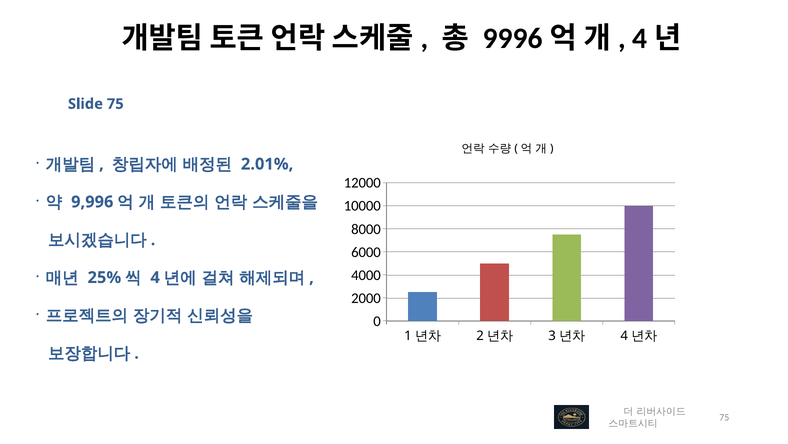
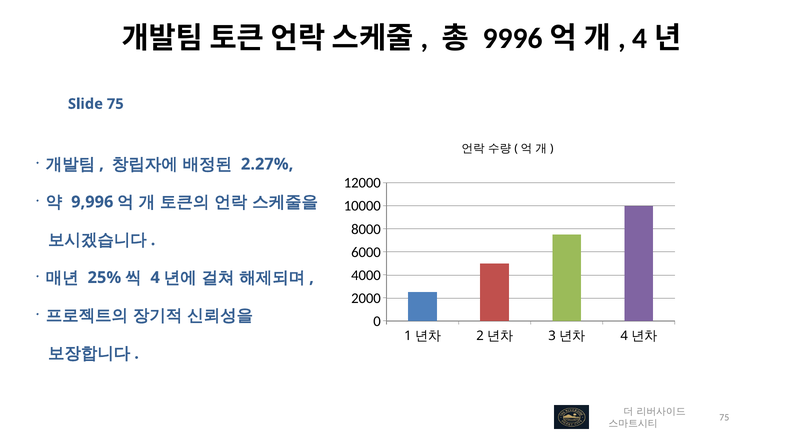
2.01%: 2.01% -> 2.27%
